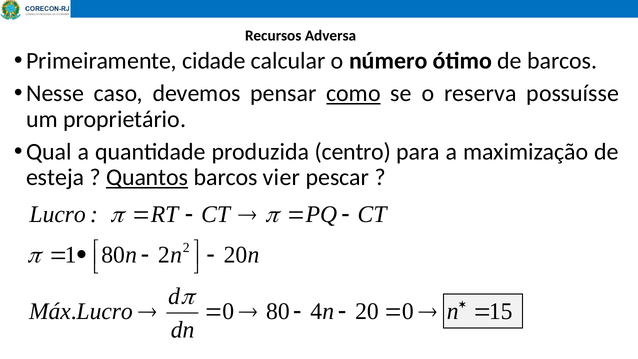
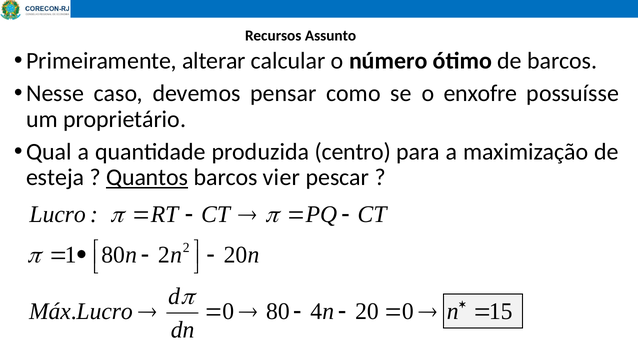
Adversa: Adversa -> Assunto
cidade: cidade -> alterar
como underline: present -> none
reserva: reserva -> enxofre
